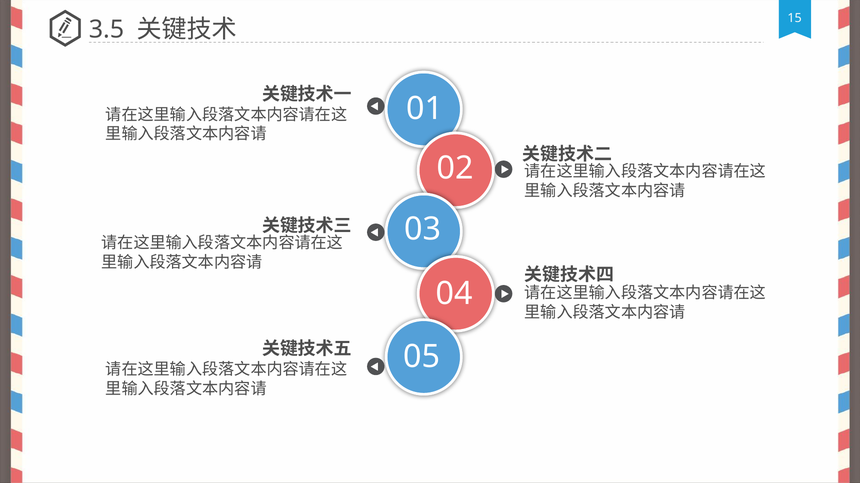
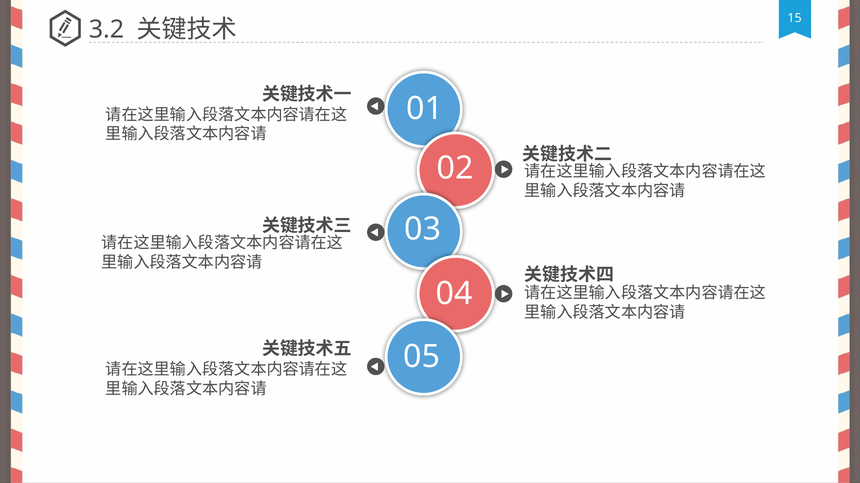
3.5: 3.5 -> 3.2
